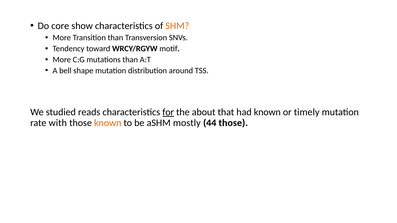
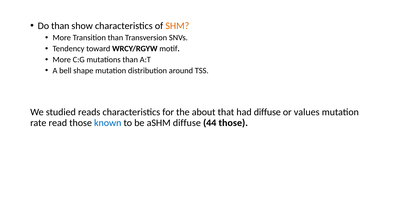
Do core: core -> than
for underline: present -> none
had known: known -> diffuse
timely: timely -> values
with: with -> read
known at (108, 123) colour: orange -> blue
aSHM mostly: mostly -> diffuse
